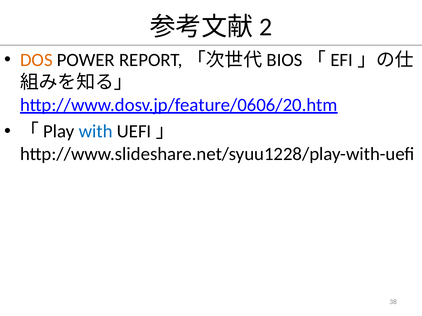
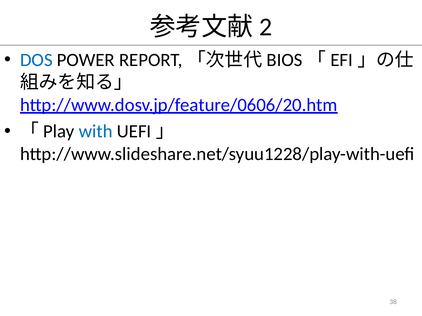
DOS colour: orange -> blue
